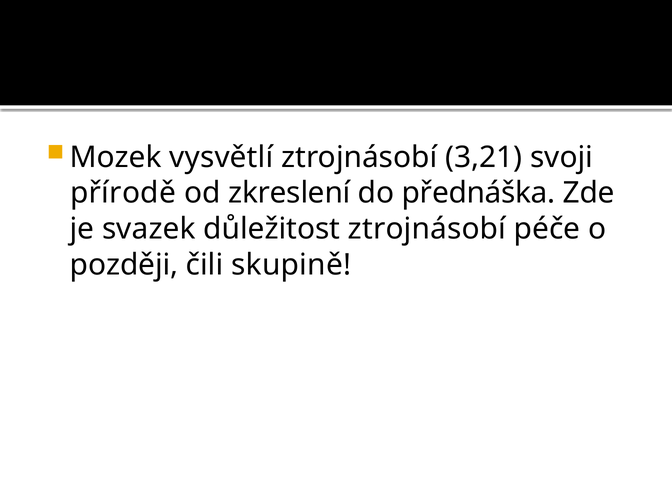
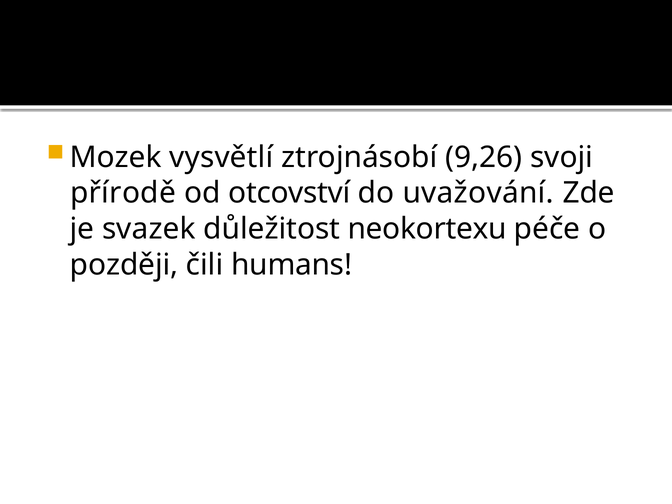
3,21: 3,21 -> 9,26
zkreslení: zkreslení -> otcovství
přednáška: přednáška -> uvažování
důležitost ztrojnásobí: ztrojnásobí -> neokortexu
skupině: skupině -> humans
